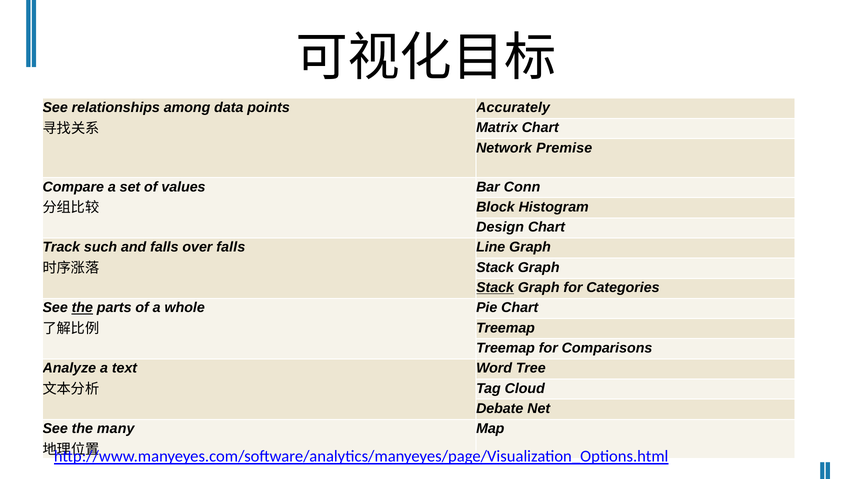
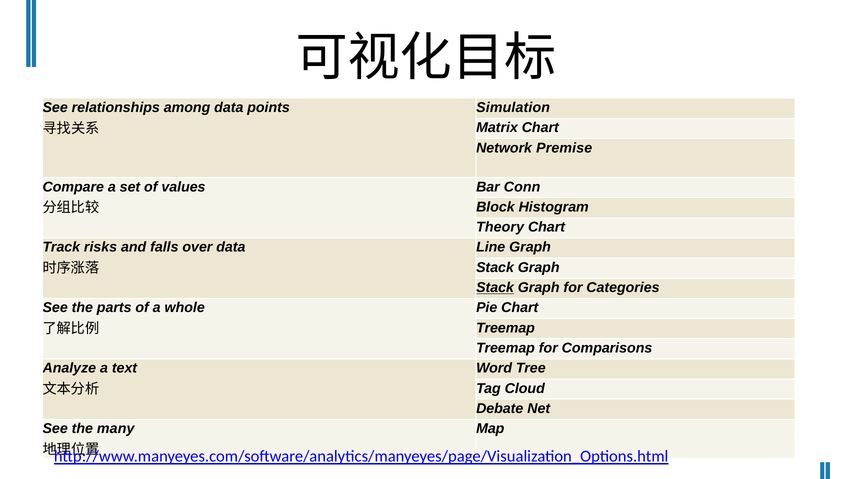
Accurately: Accurately -> Simulation
Design: Design -> Theory
such: such -> risks
over falls: falls -> data
the at (82, 308) underline: present -> none
